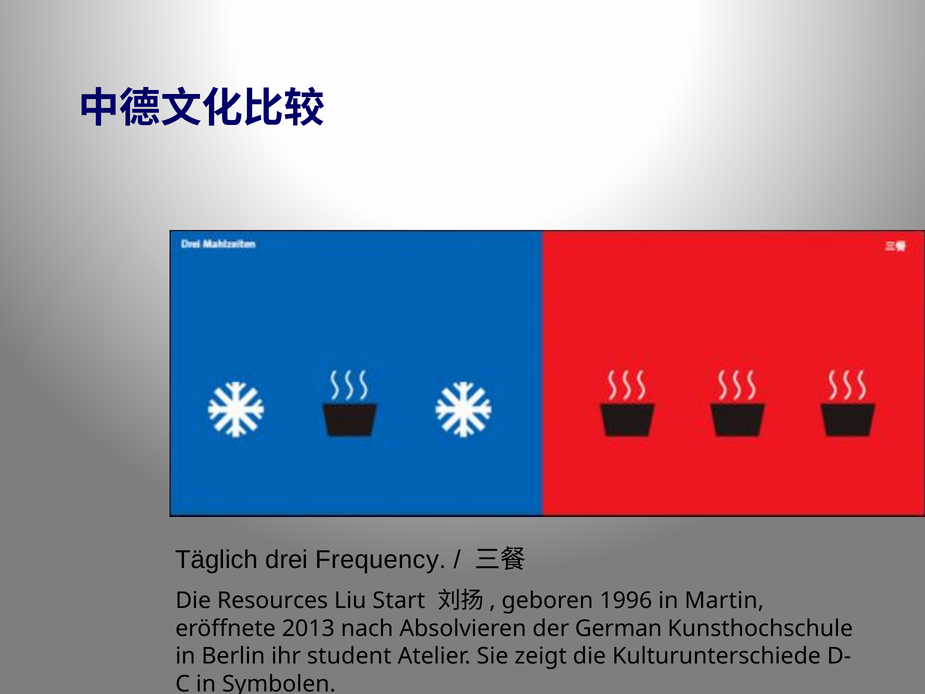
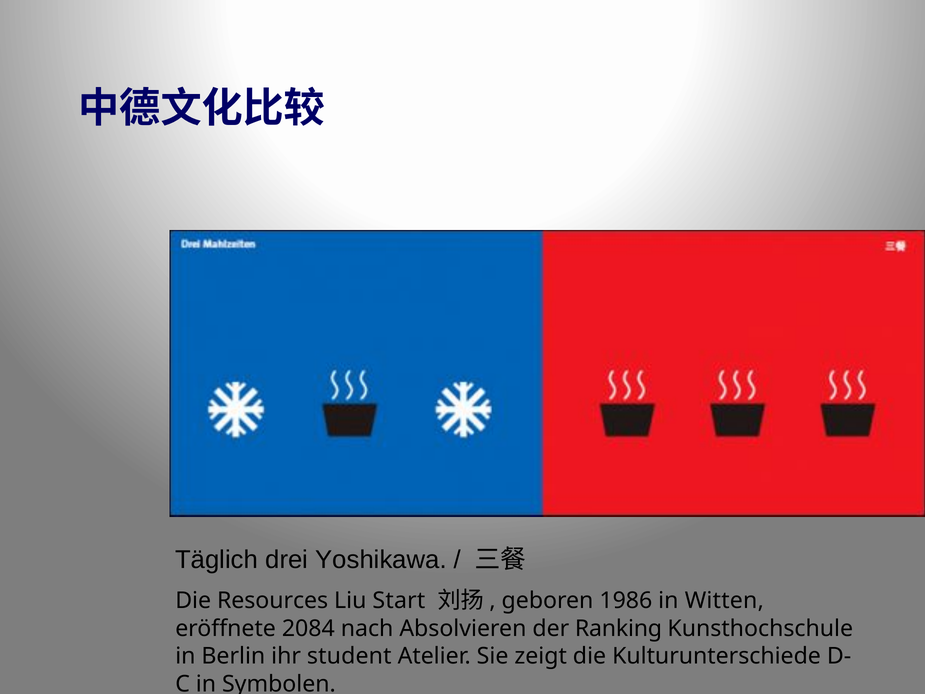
Frequency: Frequency -> Yoshikawa
1996: 1996 -> 1986
Martin: Martin -> Witten
2013: 2013 -> 2084
German: German -> Ranking
